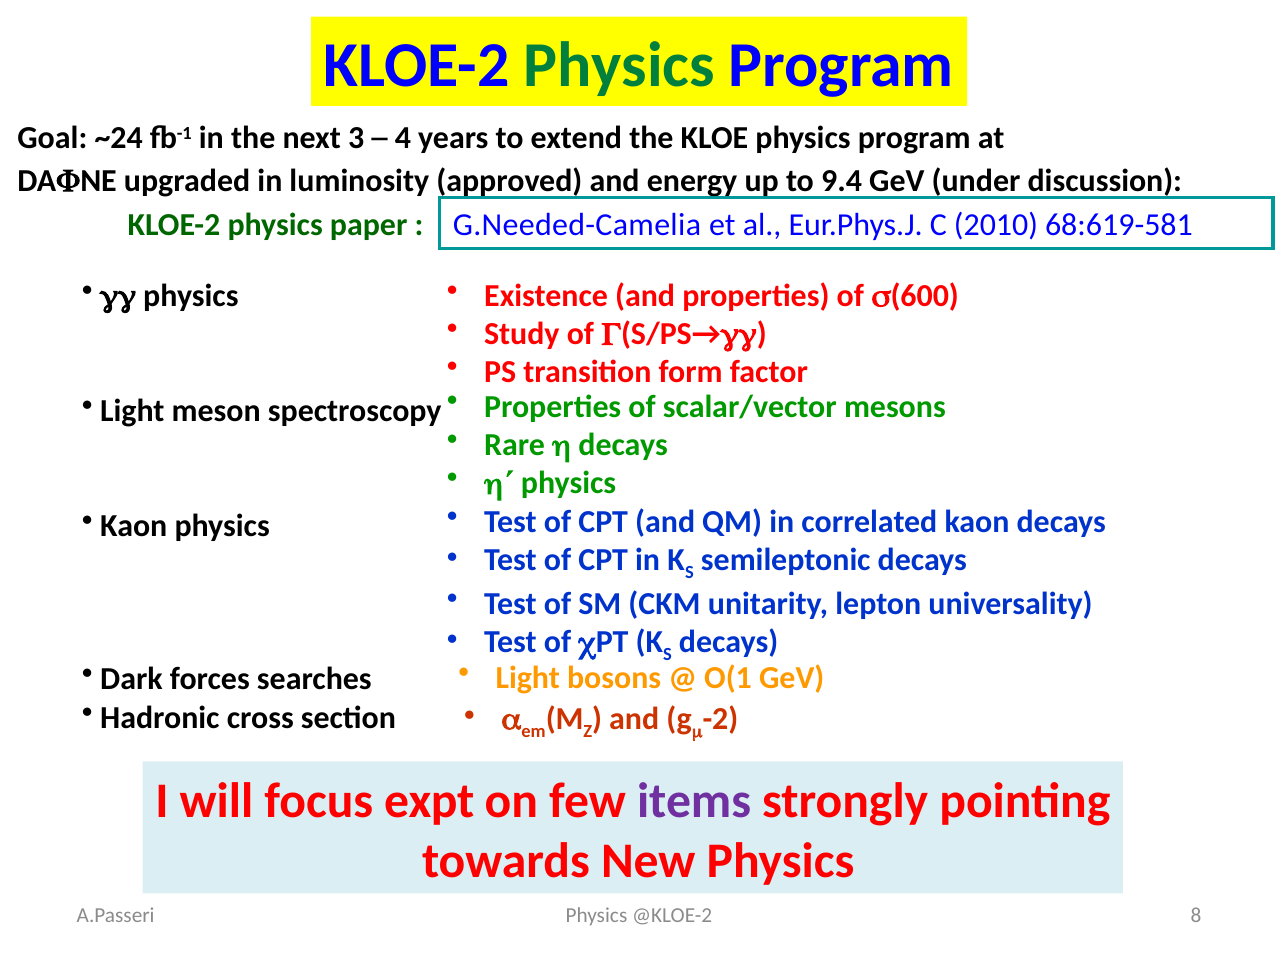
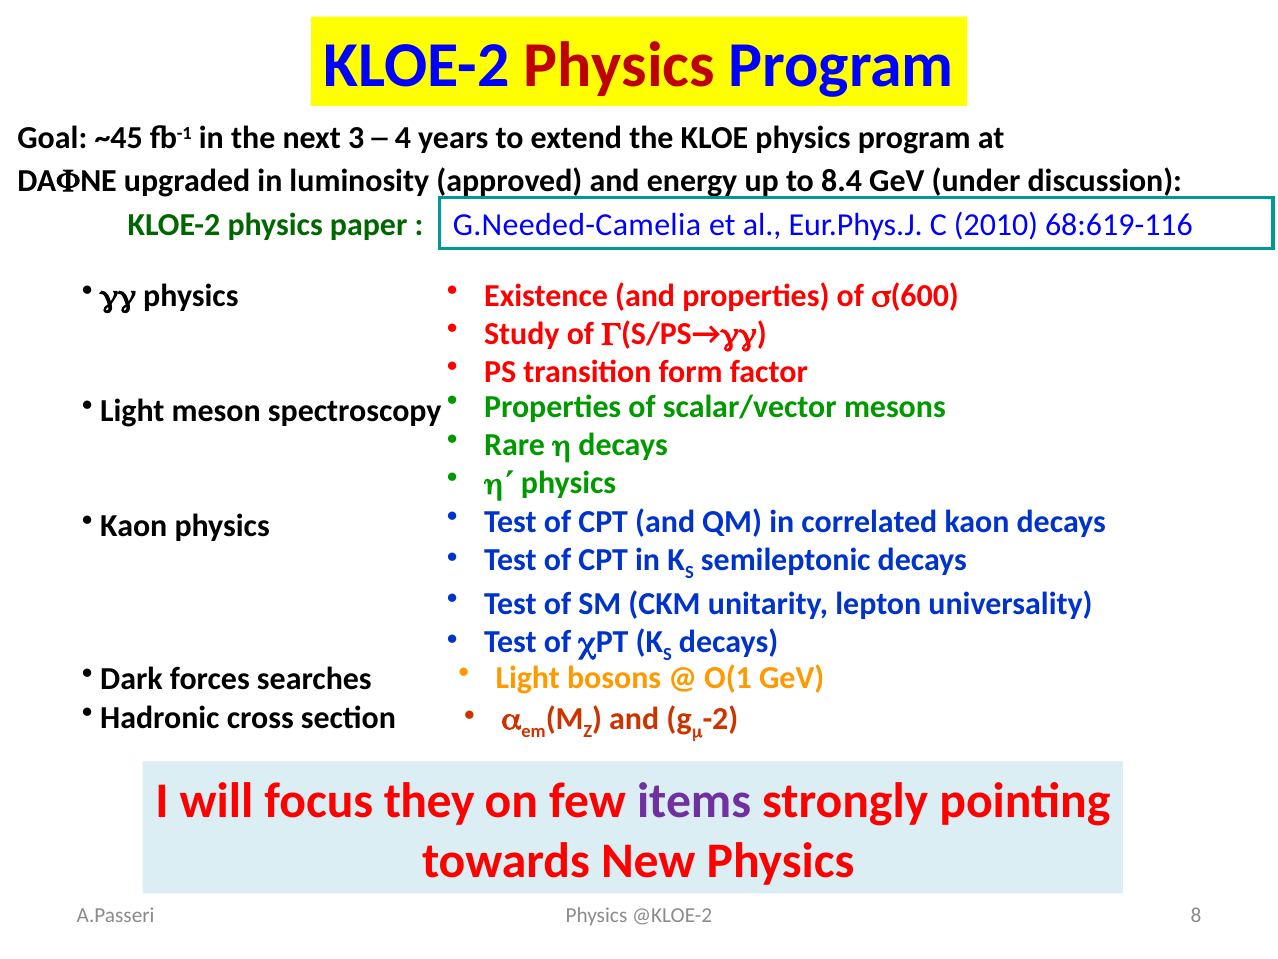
Physics at (619, 66) colour: green -> red
~24: ~24 -> ~45
9.4: 9.4 -> 8.4
68:619-581: 68:619-581 -> 68:619-116
expt: expt -> they
